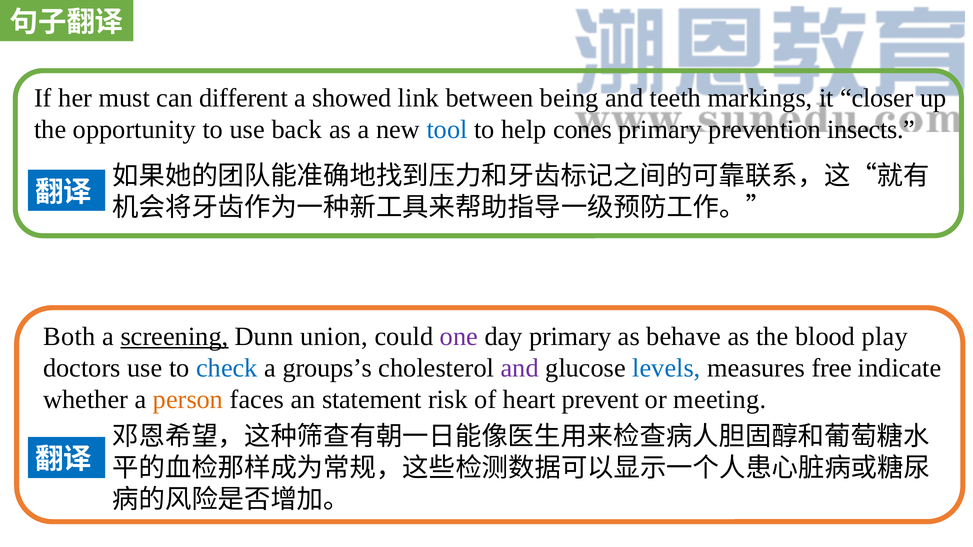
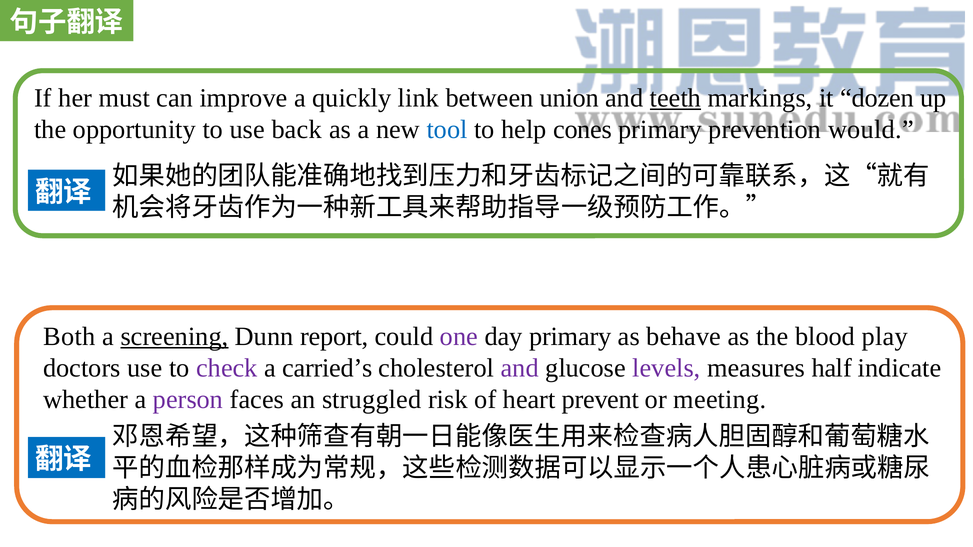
different: different -> improve
showed: showed -> quickly
being: being -> union
teeth underline: none -> present
closer: closer -> dozen
insects: insects -> would
union: union -> report
check colour: blue -> purple
groups’s: groups’s -> carried’s
levels colour: blue -> purple
free: free -> half
person colour: orange -> purple
statement: statement -> struggled
